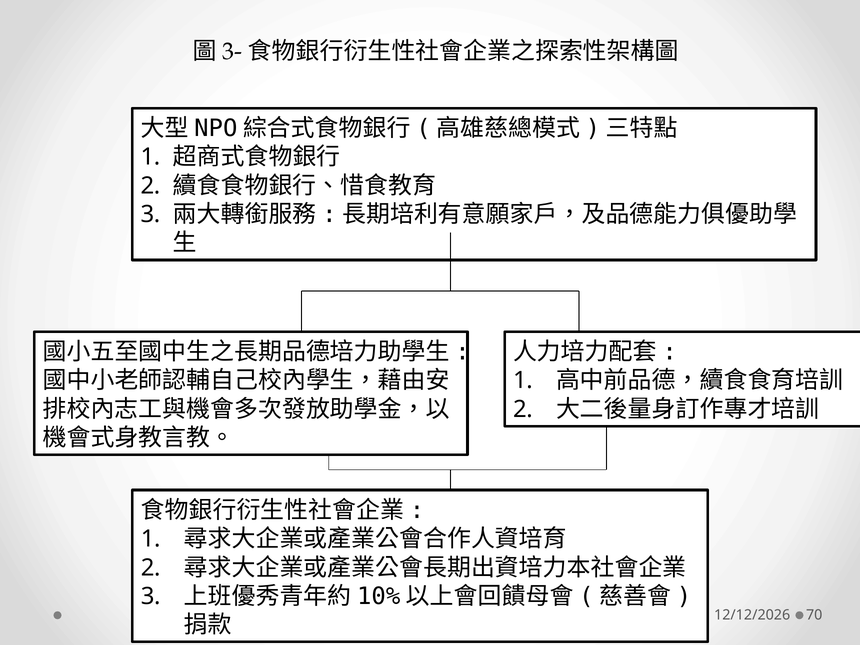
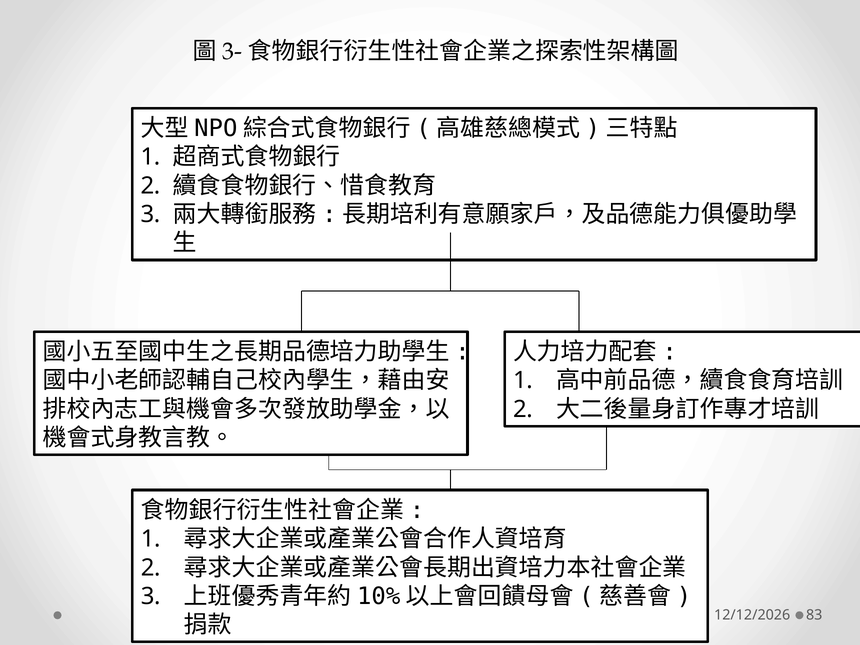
70: 70 -> 83
